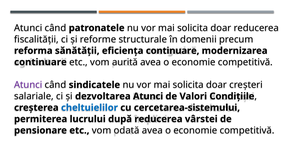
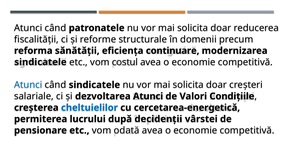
continuare at (40, 62): continuare -> sindicatele
aurită: aurită -> costul
Atunci at (28, 85) colour: purple -> blue
cercetarea-sistemului: cercetarea-sistemului -> cercetarea-energetică
după reducerea: reducerea -> decidenții
